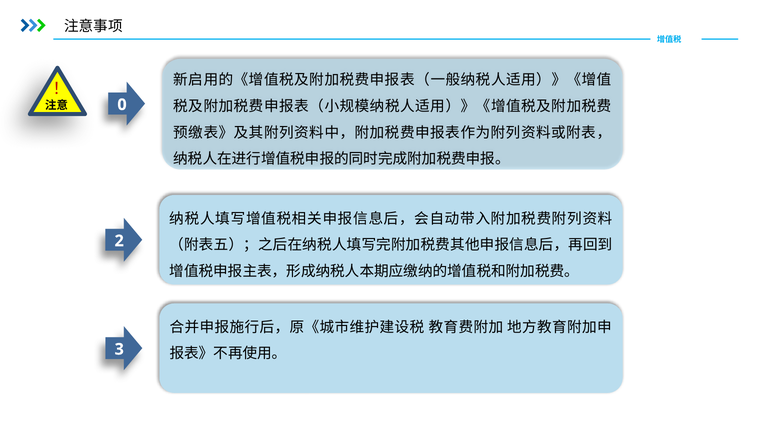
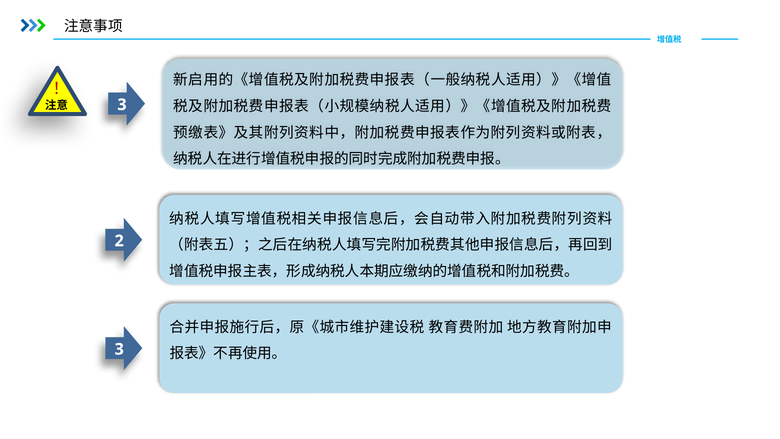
0 at (122, 105): 0 -> 3
